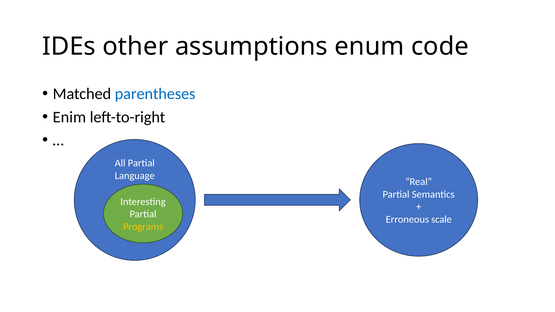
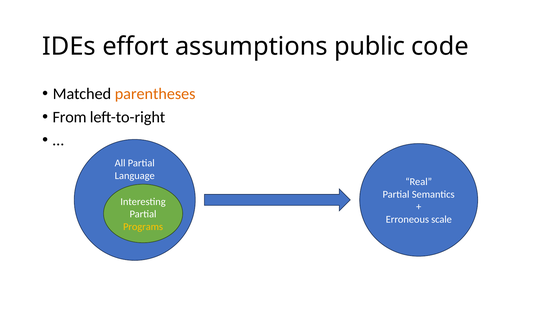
other: other -> effort
enum: enum -> public
parentheses colour: blue -> orange
Enim: Enim -> From
